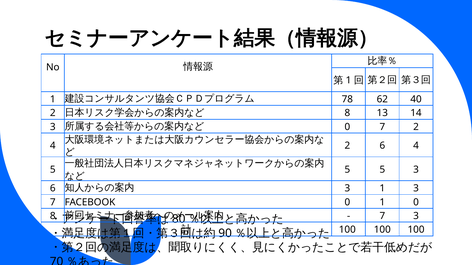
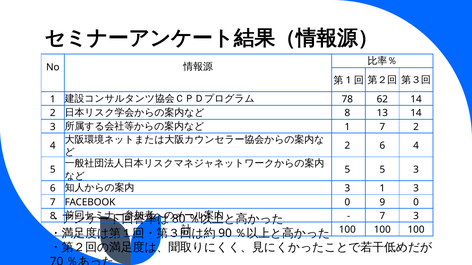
62 40: 40 -> 14
0 at (347, 127): 0 -> 1
0 1: 1 -> 9
